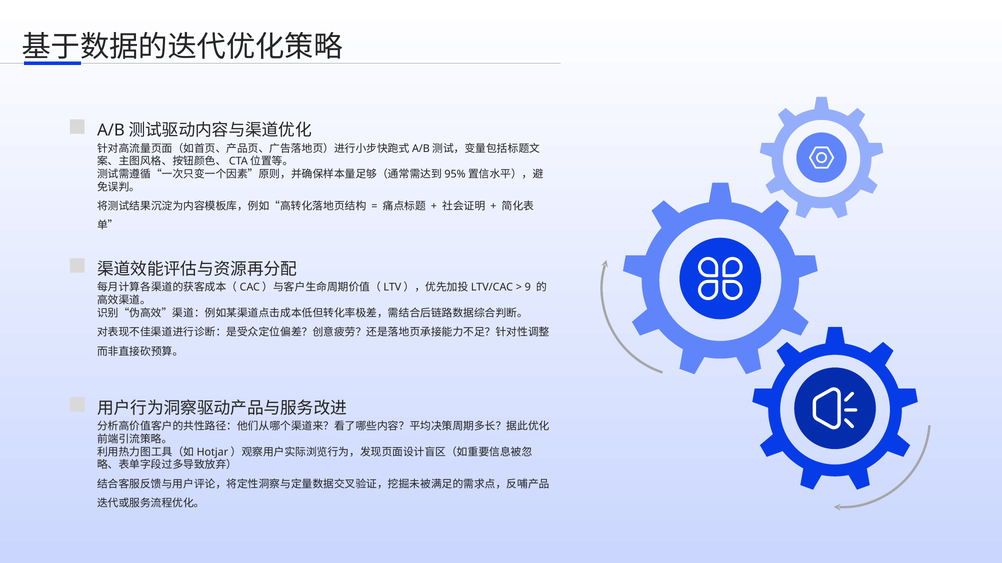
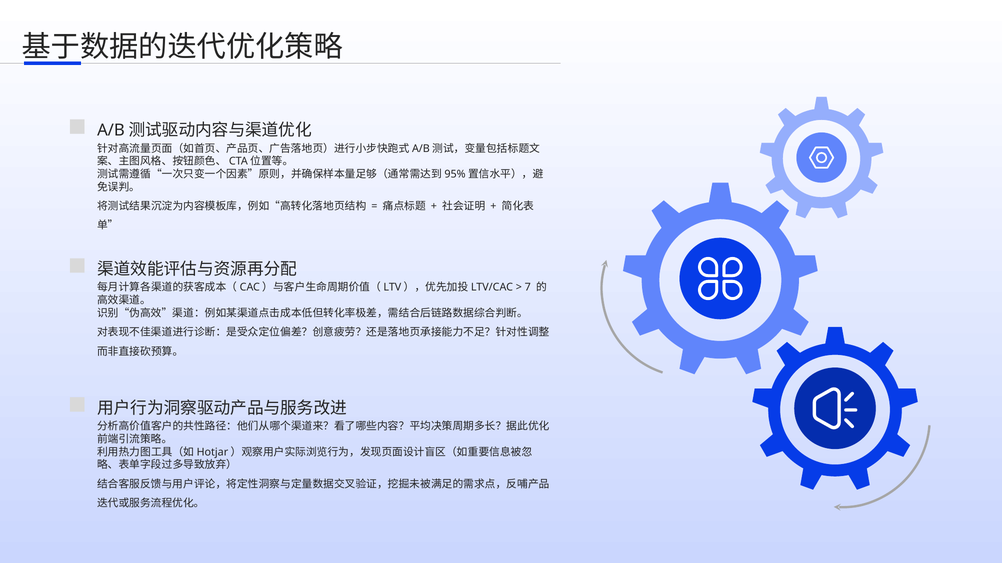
9: 9 -> 7
